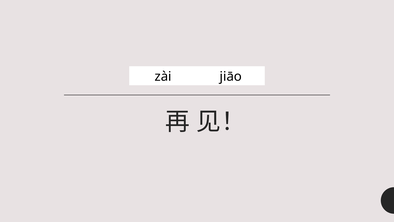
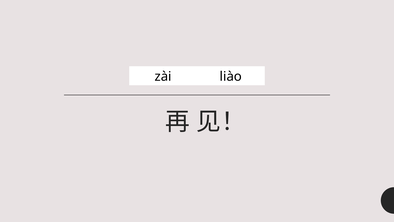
jiāo: jiāo -> liào
